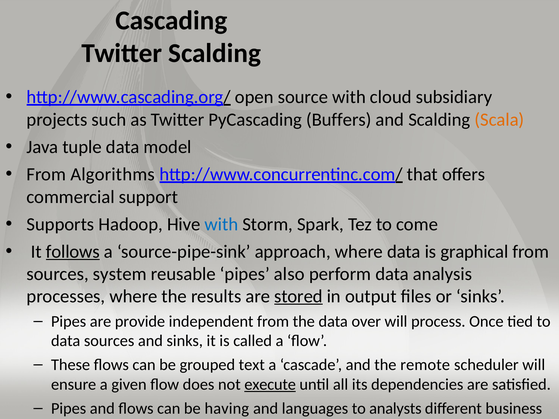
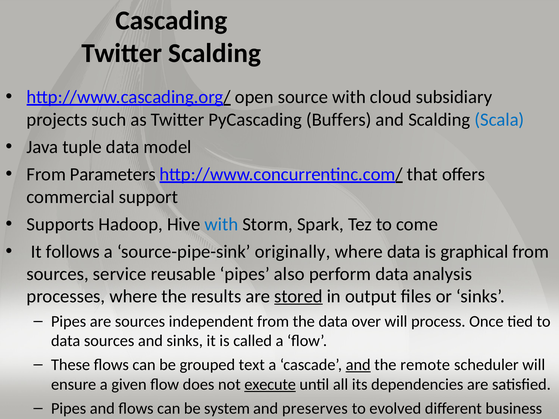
Scala colour: orange -> blue
Algorithms: Algorithms -> Parameters
follows underline: present -> none
approach: approach -> originally
system: system -> service
are provide: provide -> sources
and at (358, 365) underline: none -> present
having: having -> system
languages: languages -> preserves
analysts: analysts -> evolved
